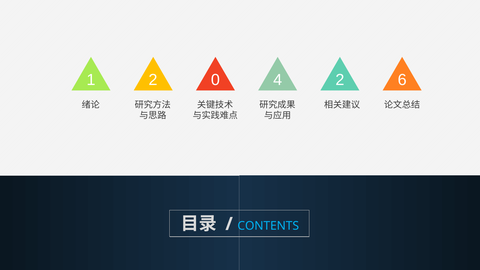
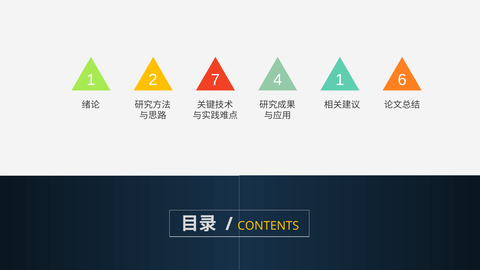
0: 0 -> 7
4 2: 2 -> 1
CONTENTS colour: light blue -> yellow
